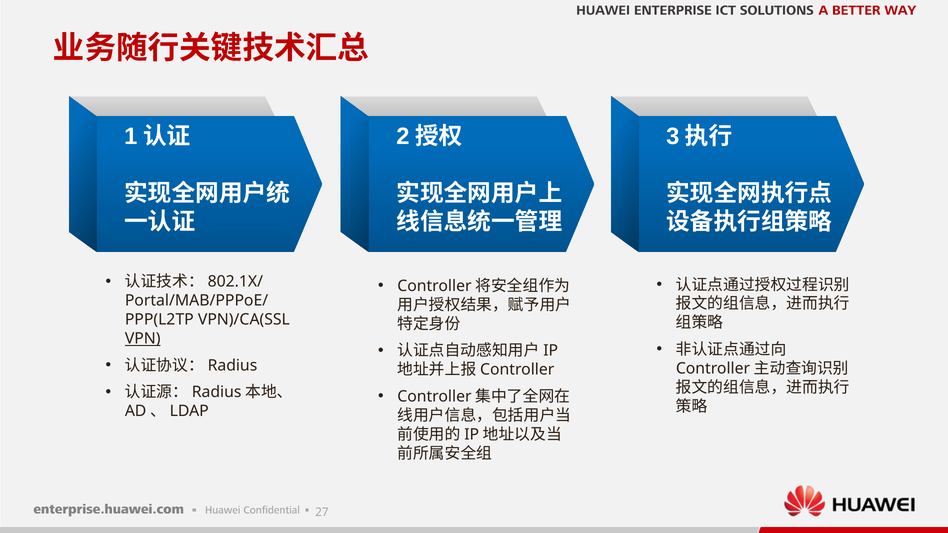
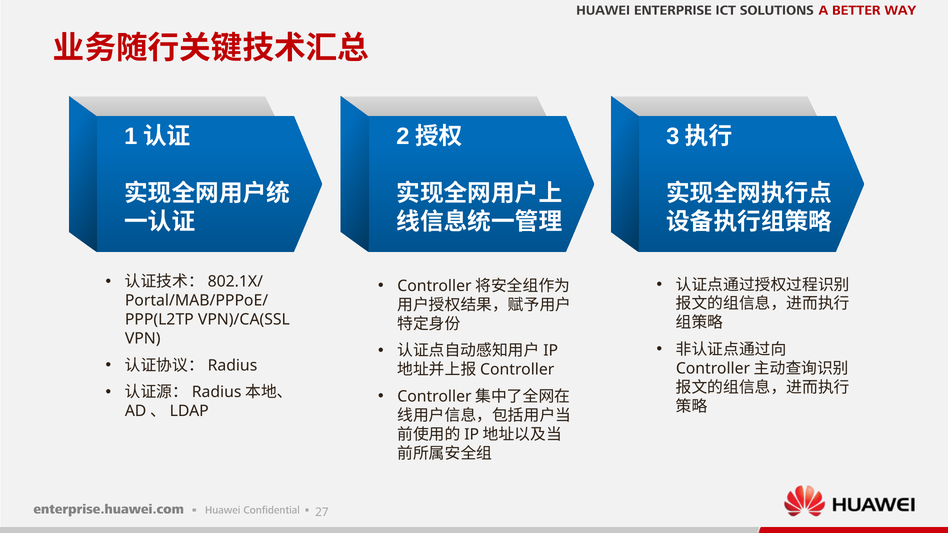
VPN underline: present -> none
